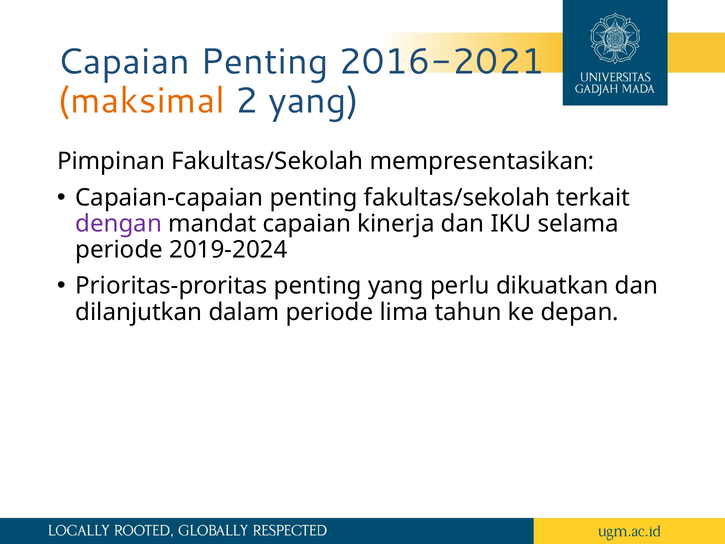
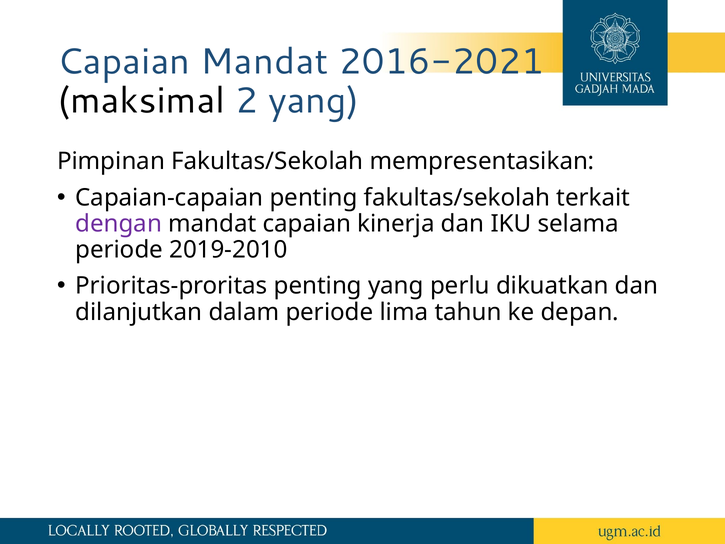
Capaian Penting: Penting -> Mandat
maksimal colour: orange -> black
2019-2024: 2019-2024 -> 2019-2010
